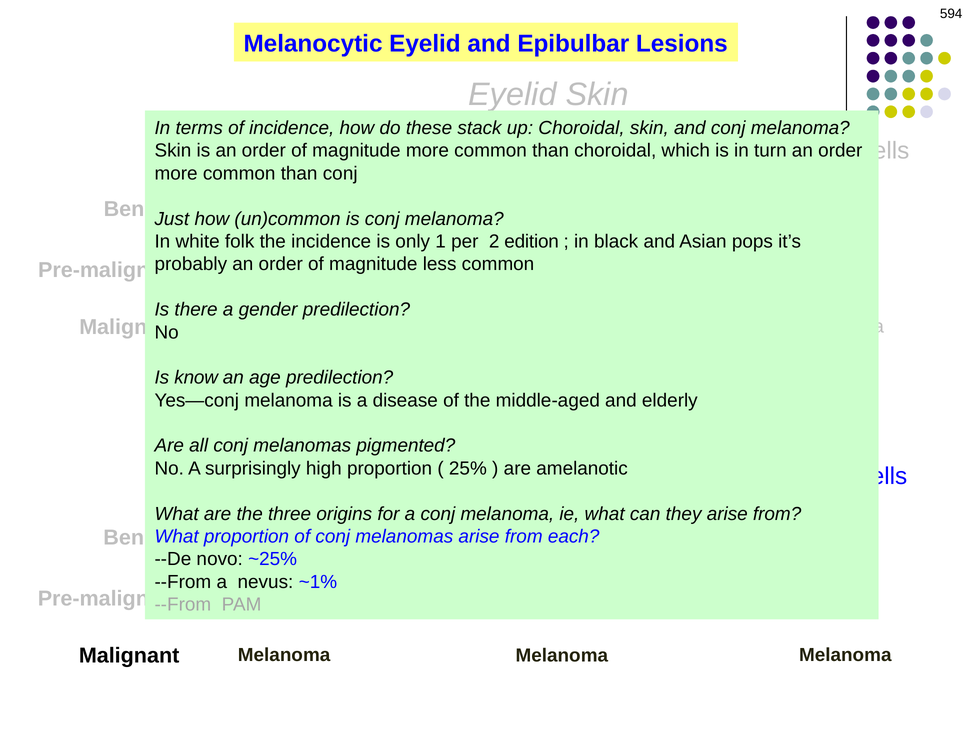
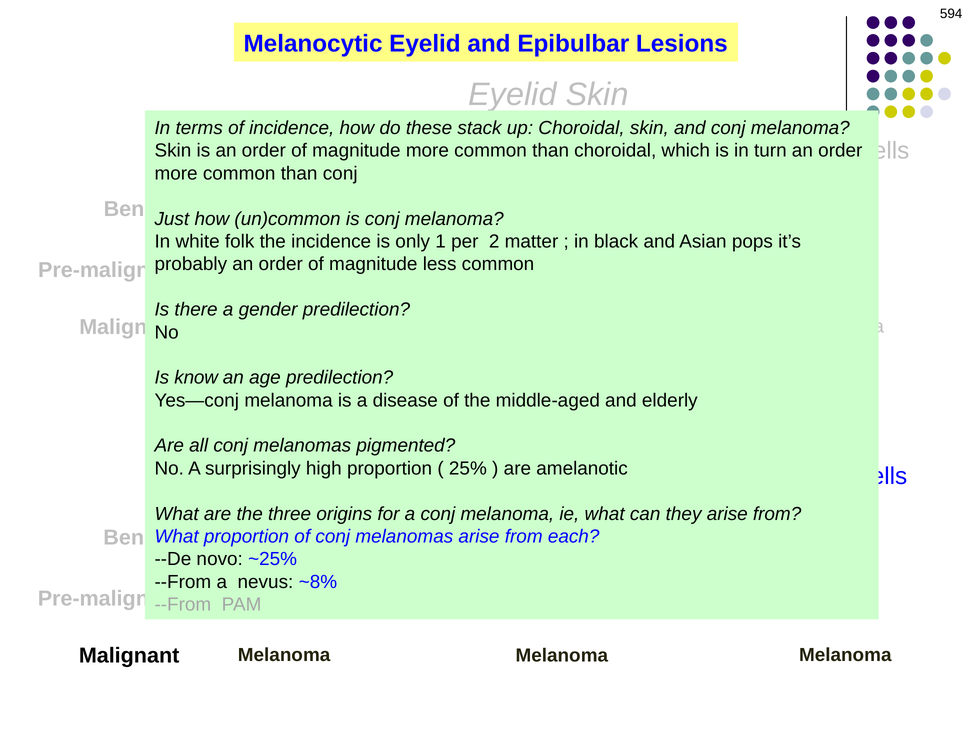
edition: edition -> matter
~1%: ~1% -> ~8%
